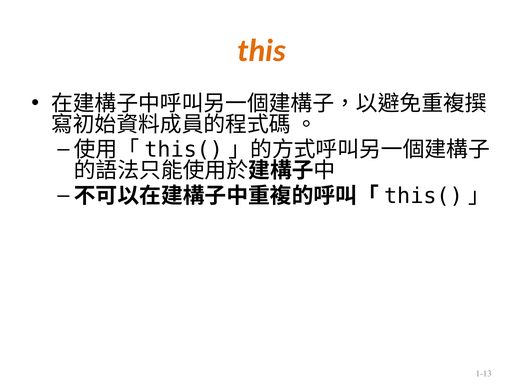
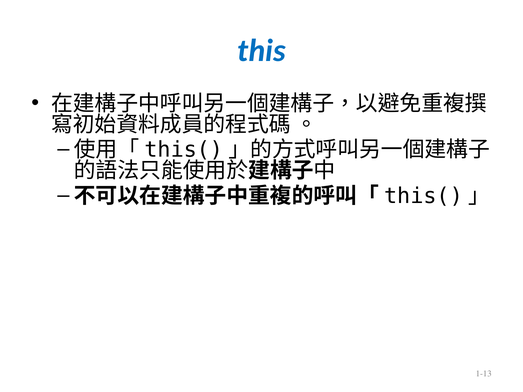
this colour: orange -> blue
